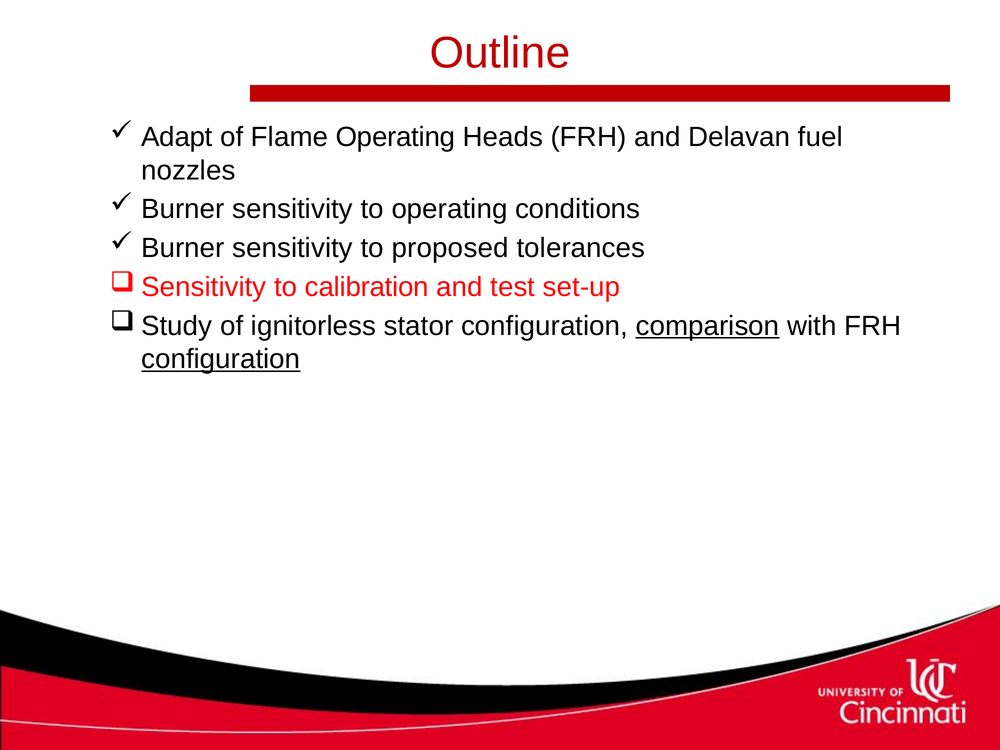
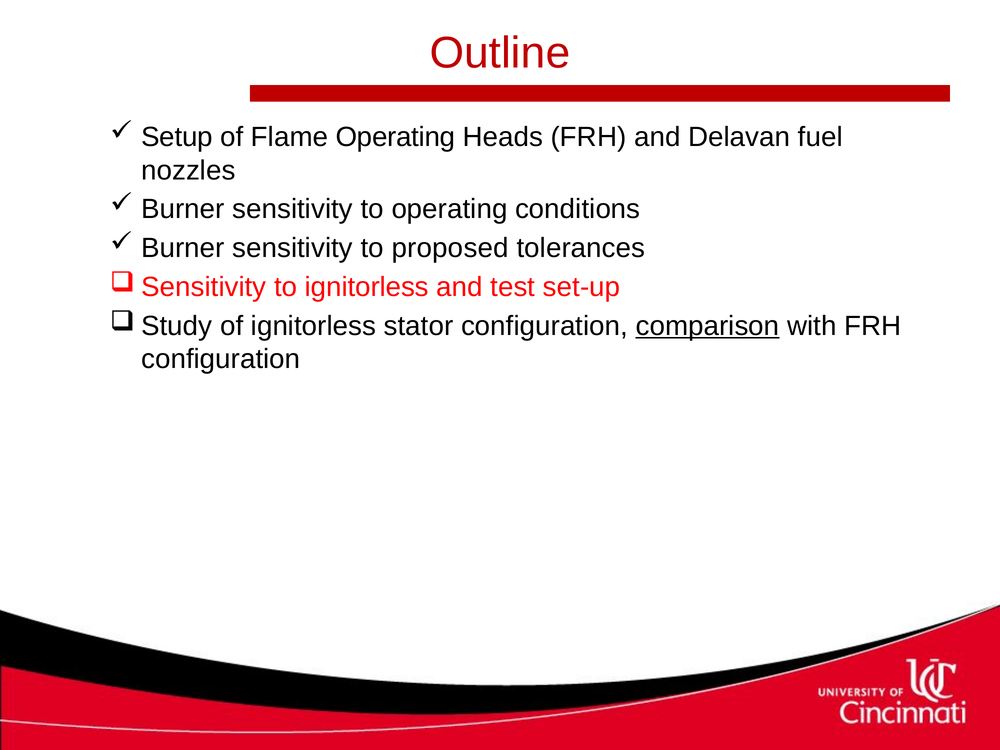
Adapt: Adapt -> Setup
to calibration: calibration -> ignitorless
configuration at (221, 359) underline: present -> none
